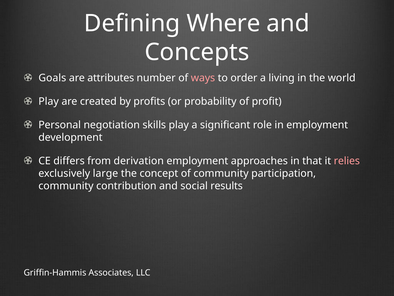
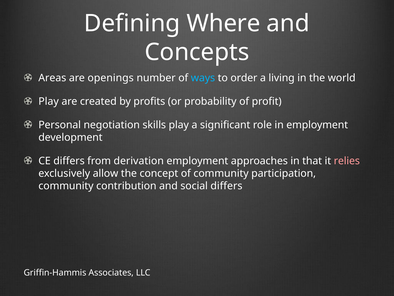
Goals: Goals -> Areas
attributes: attributes -> openings
ways colour: pink -> light blue
large: large -> allow
social results: results -> differs
